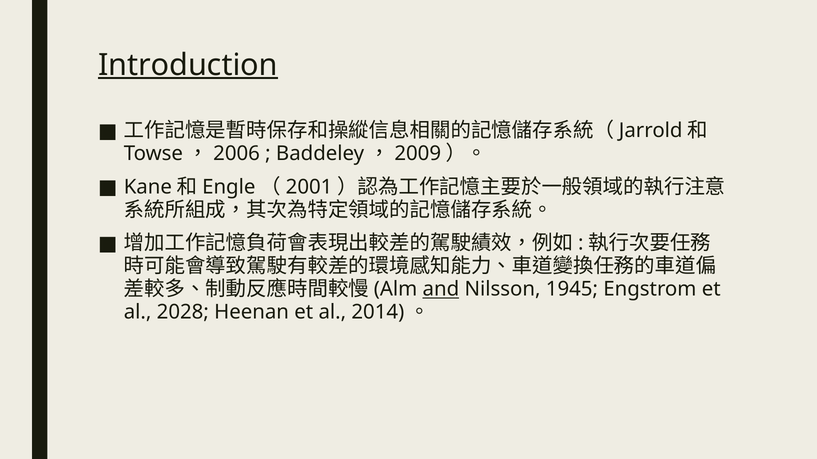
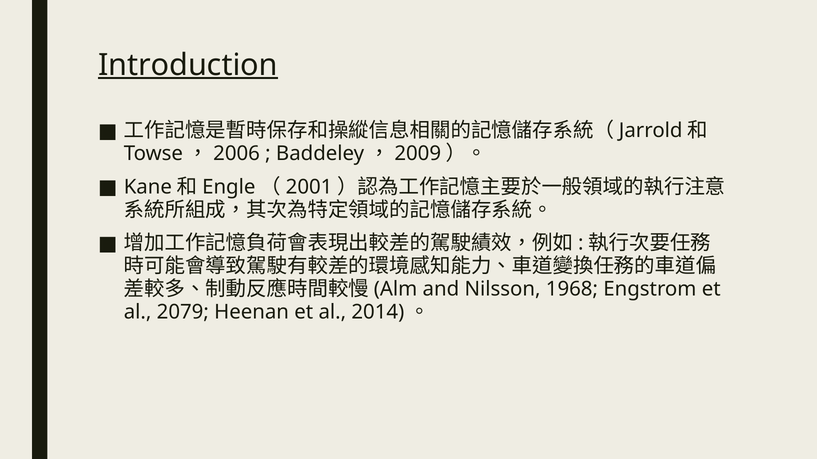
and underline: present -> none
1945: 1945 -> 1968
2028: 2028 -> 2079
